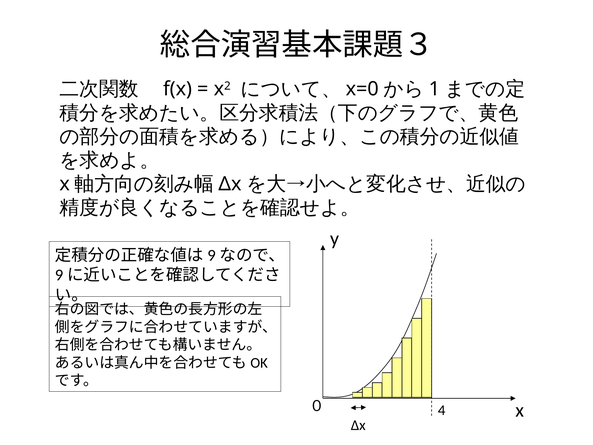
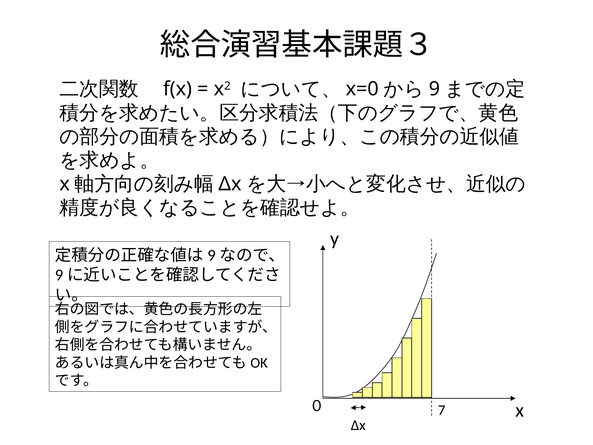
1: 1 -> 9
4: 4 -> 7
